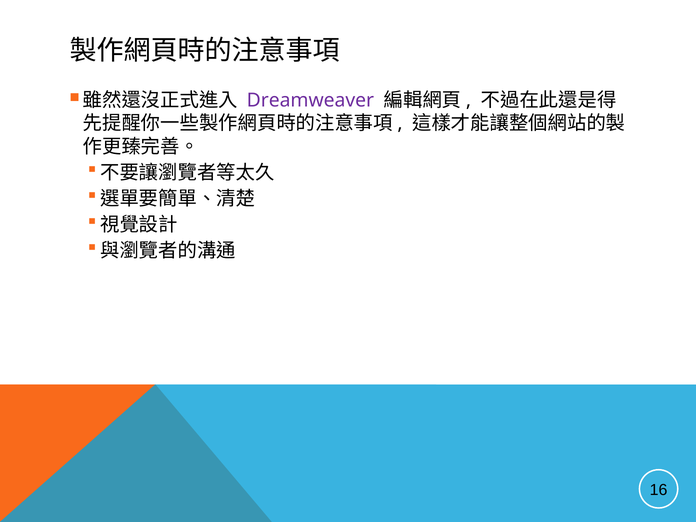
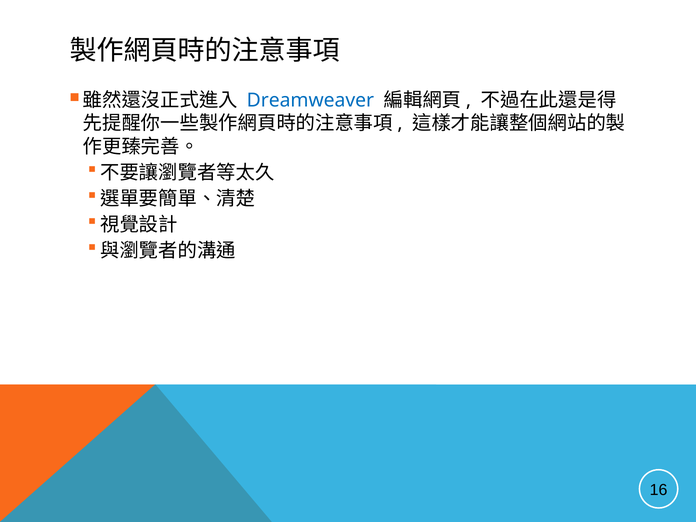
Dreamweaver colour: purple -> blue
